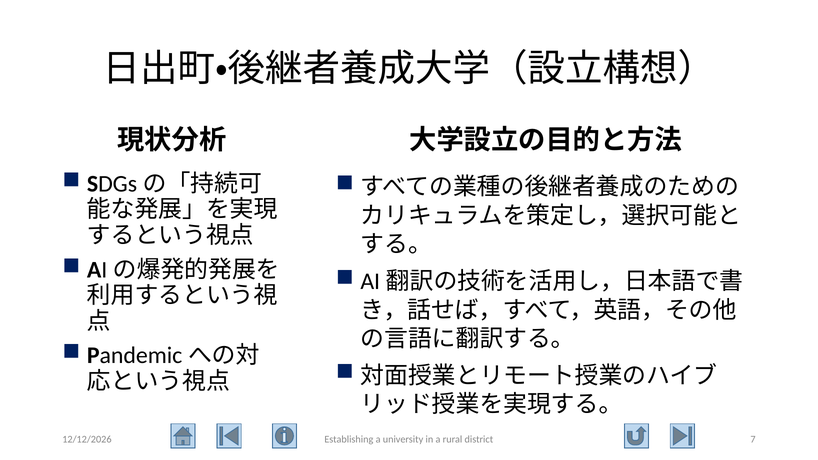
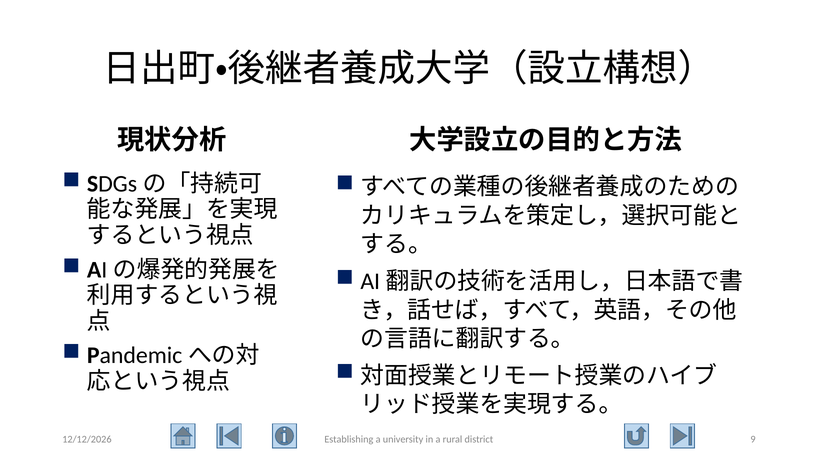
7: 7 -> 9
